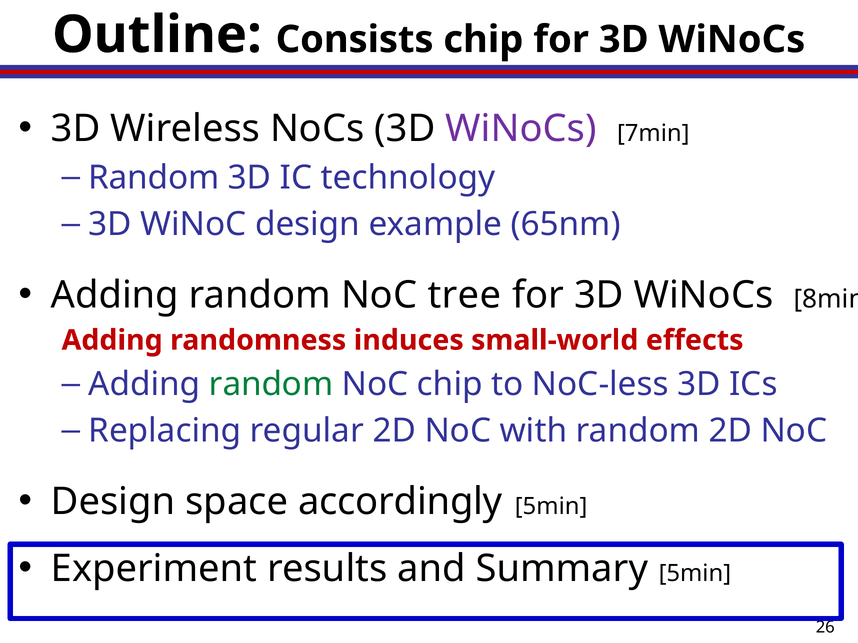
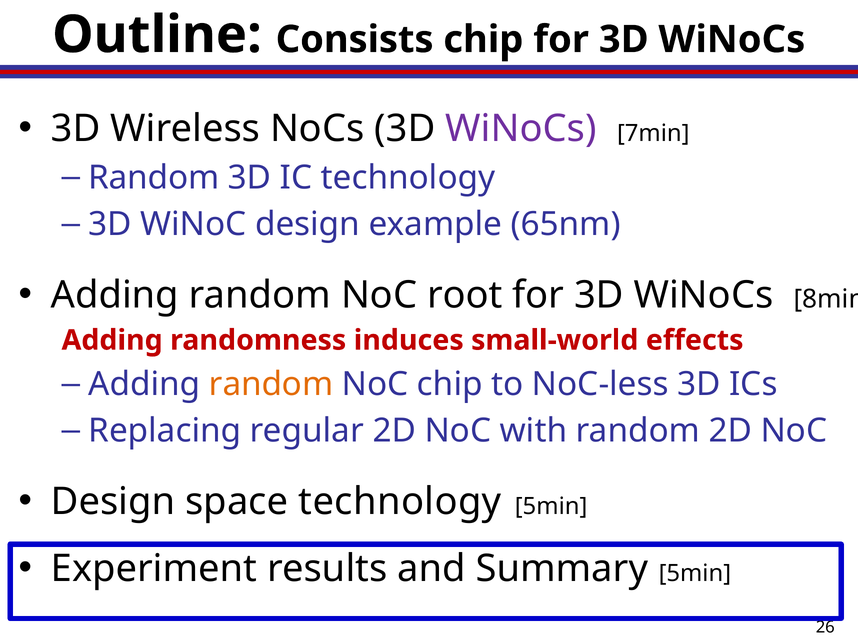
tree: tree -> root
random at (271, 385) colour: green -> orange
space accordingly: accordingly -> technology
